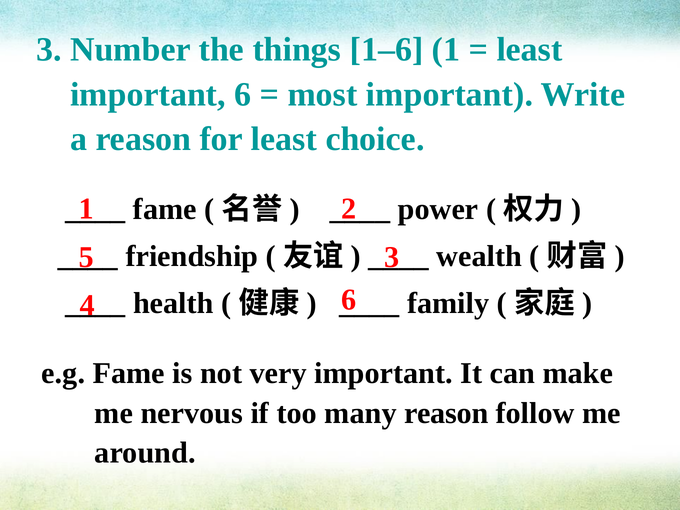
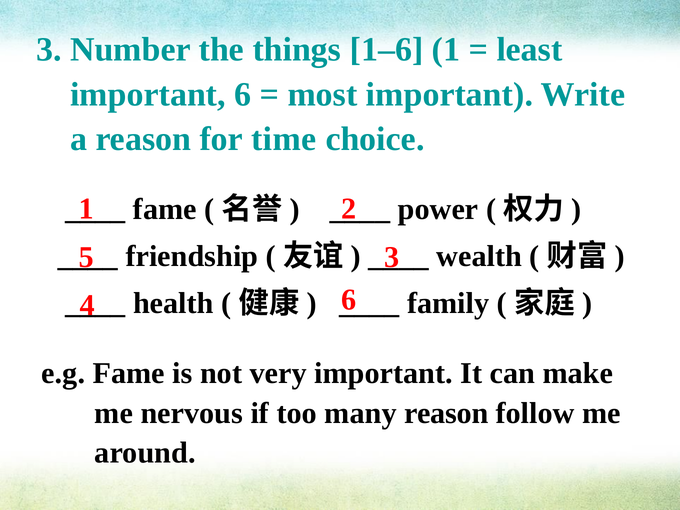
for least: least -> time
